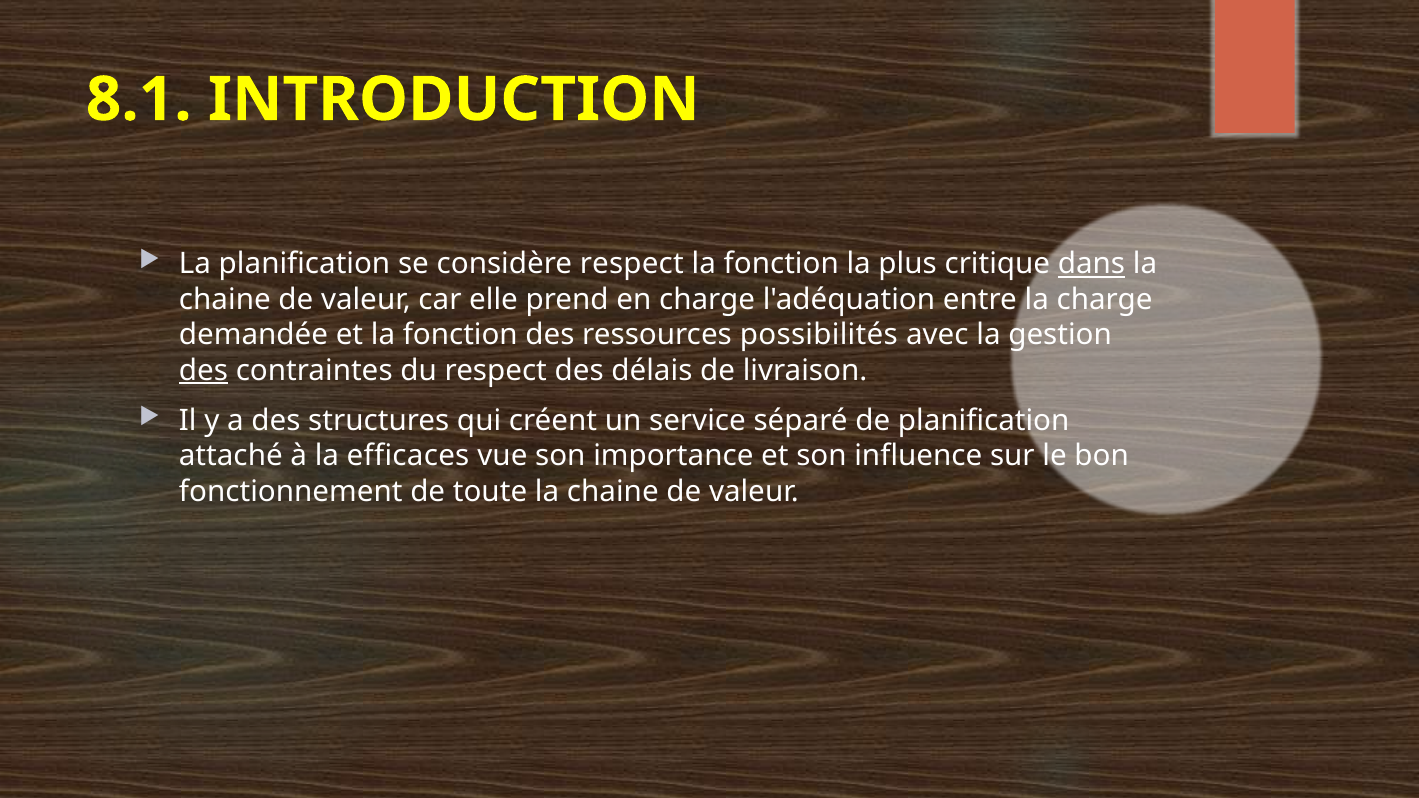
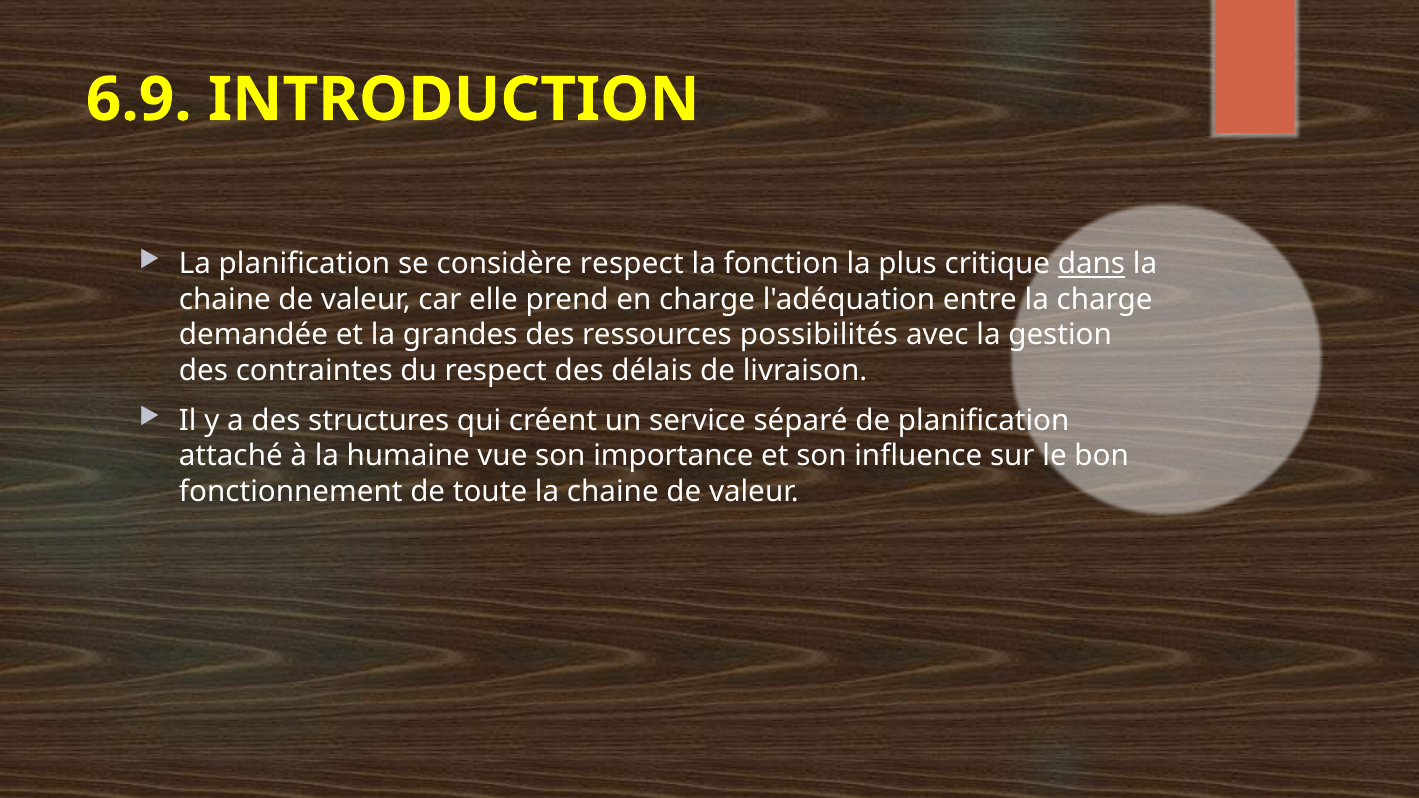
8.1: 8.1 -> 6.9
et la fonction: fonction -> grandes
des at (203, 371) underline: present -> none
efficaces: efficaces -> humaine
